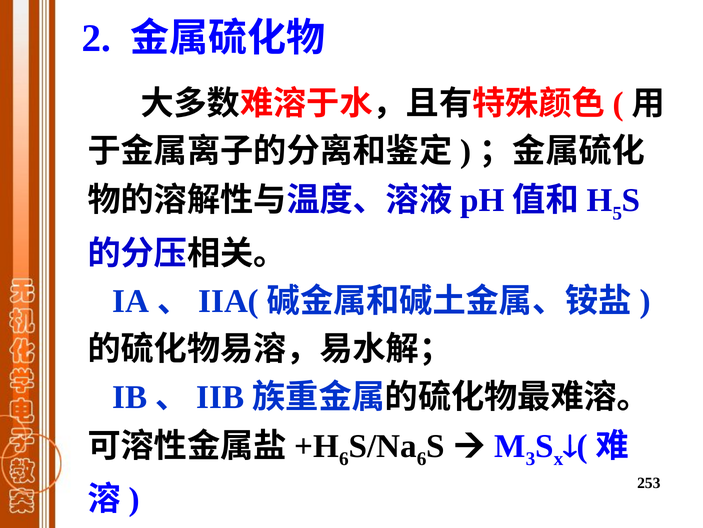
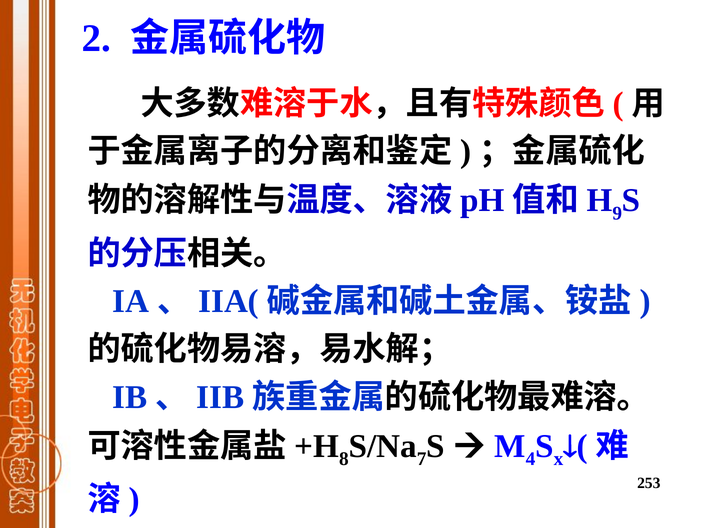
5: 5 -> 9
6 at (344, 458): 6 -> 8
6 at (422, 458): 6 -> 7
3: 3 -> 4
